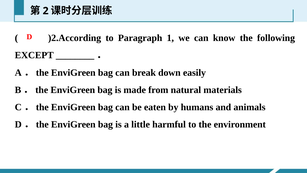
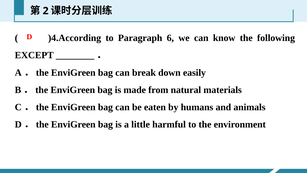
)2.According: )2.According -> )4.According
1: 1 -> 6
